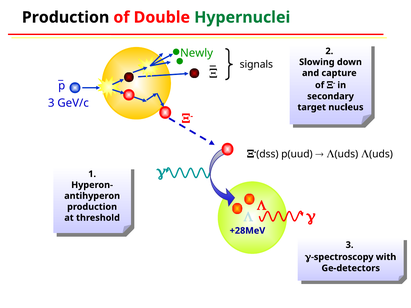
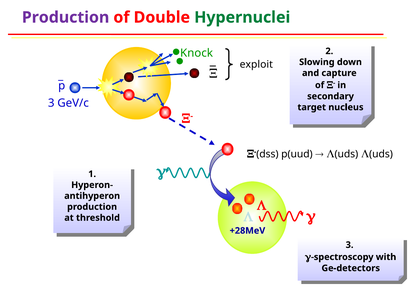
Production at (66, 17) colour: black -> purple
Newly: Newly -> Knock
signals: signals -> exploit
